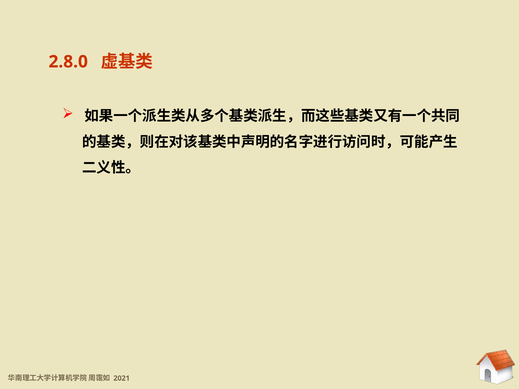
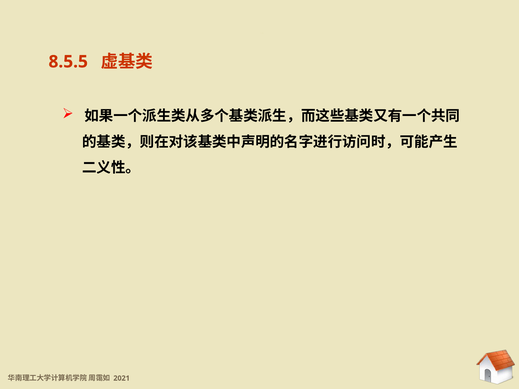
2.8.0: 2.8.0 -> 8.5.5
